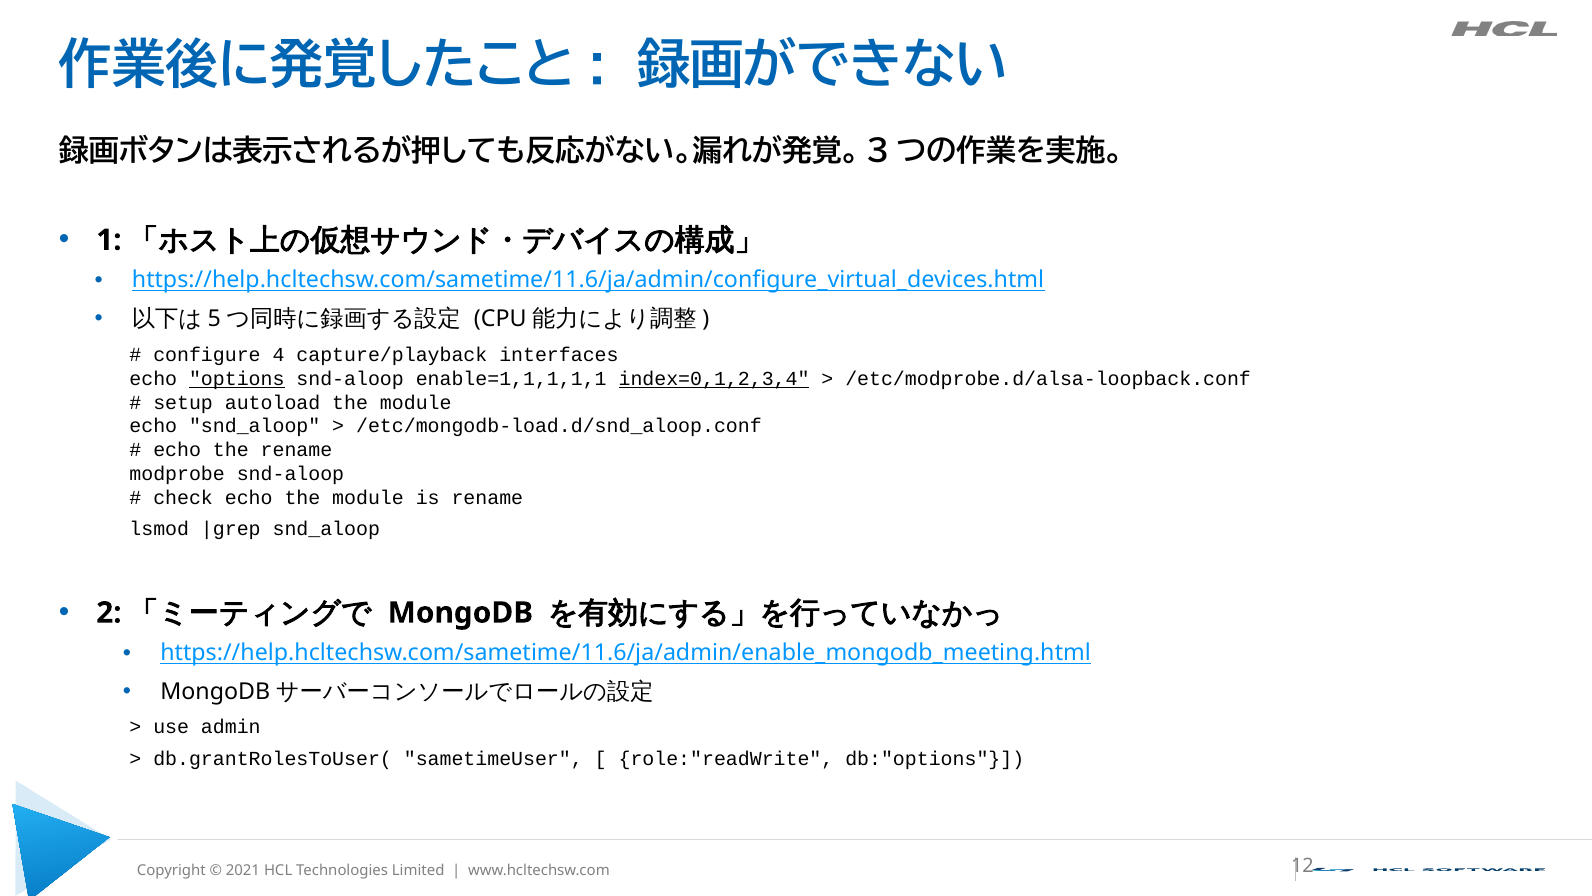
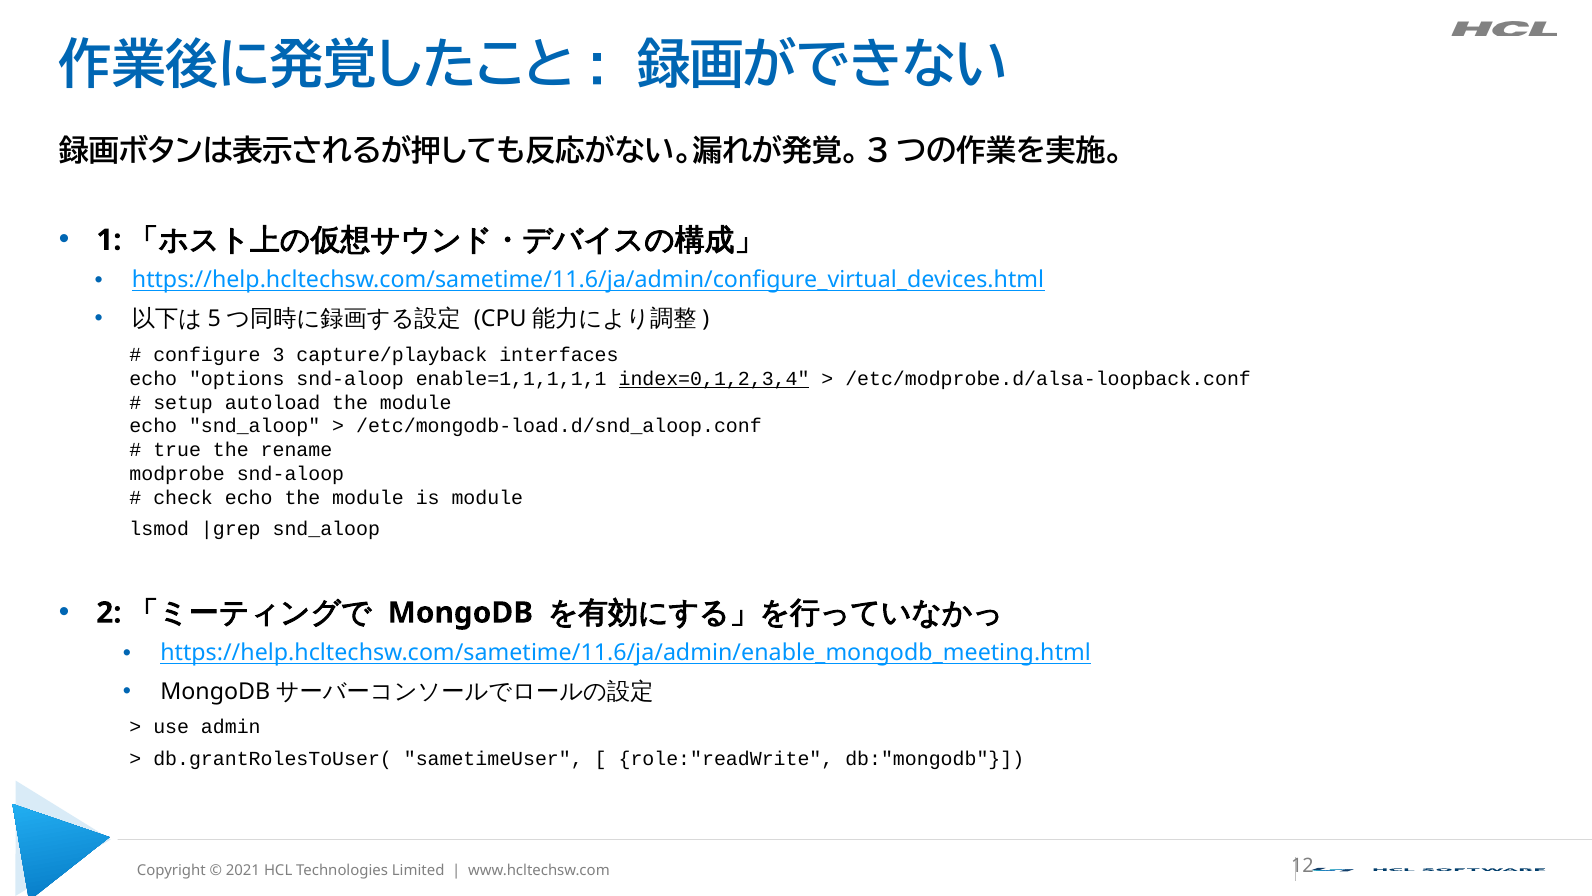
4: 4 -> 3
options underline: present -> none
echo at (177, 450): echo -> true
is rename: rename -> module
db:"options: db:"options -> db:"mongodb
